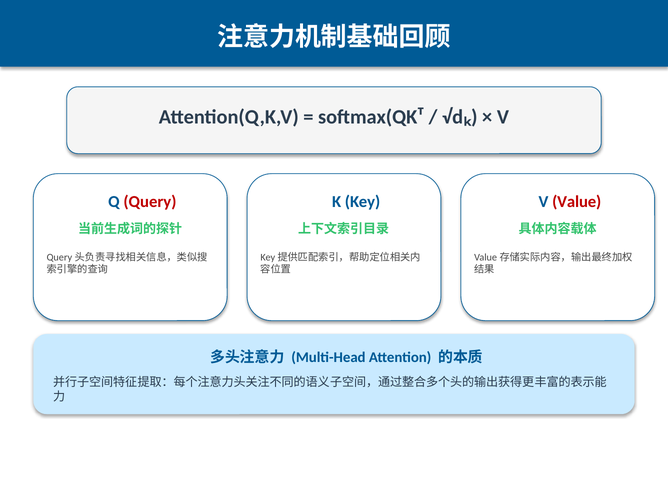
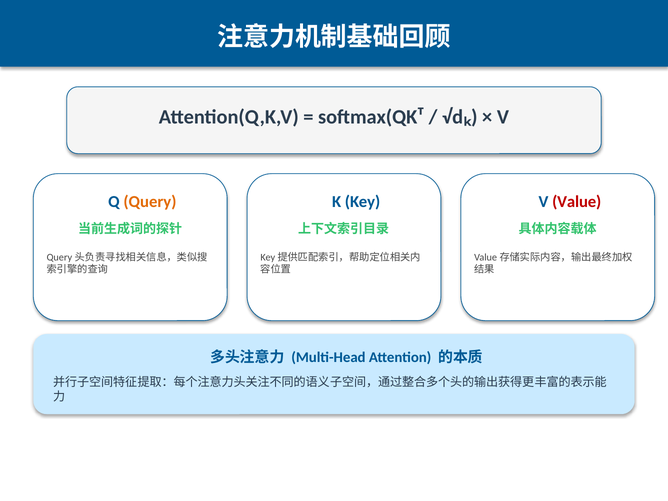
Query at (150, 201) colour: red -> orange
